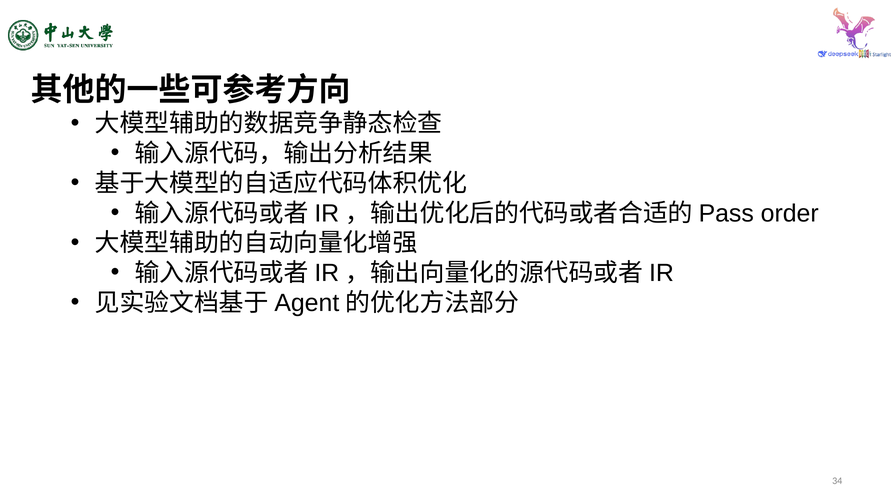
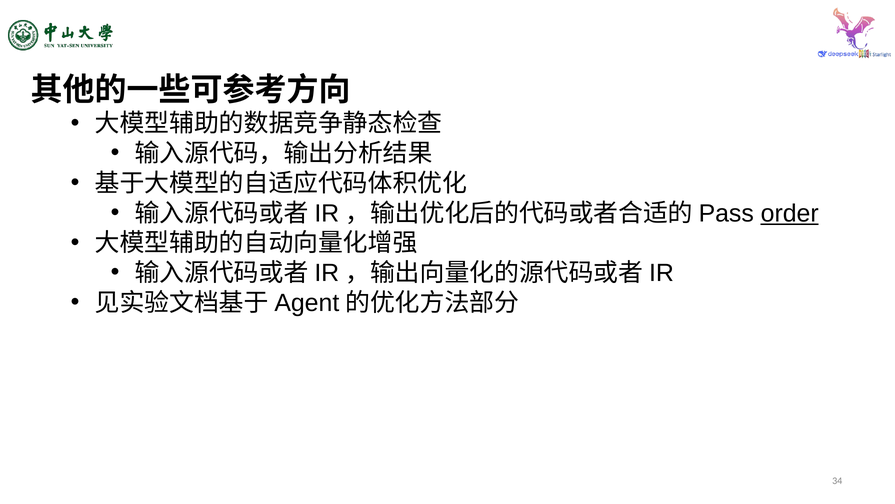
order underline: none -> present
